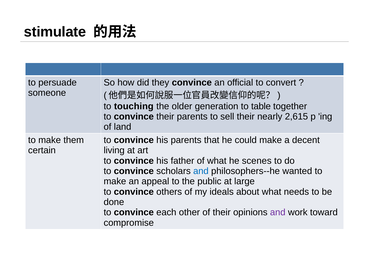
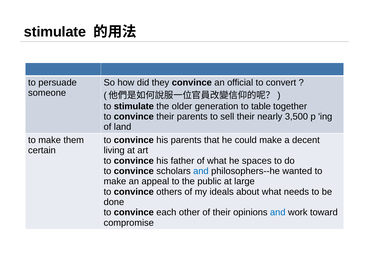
to touching: touching -> stimulate
2,615: 2,615 -> 3,500
scenes: scenes -> spaces
and at (278, 212) colour: purple -> blue
